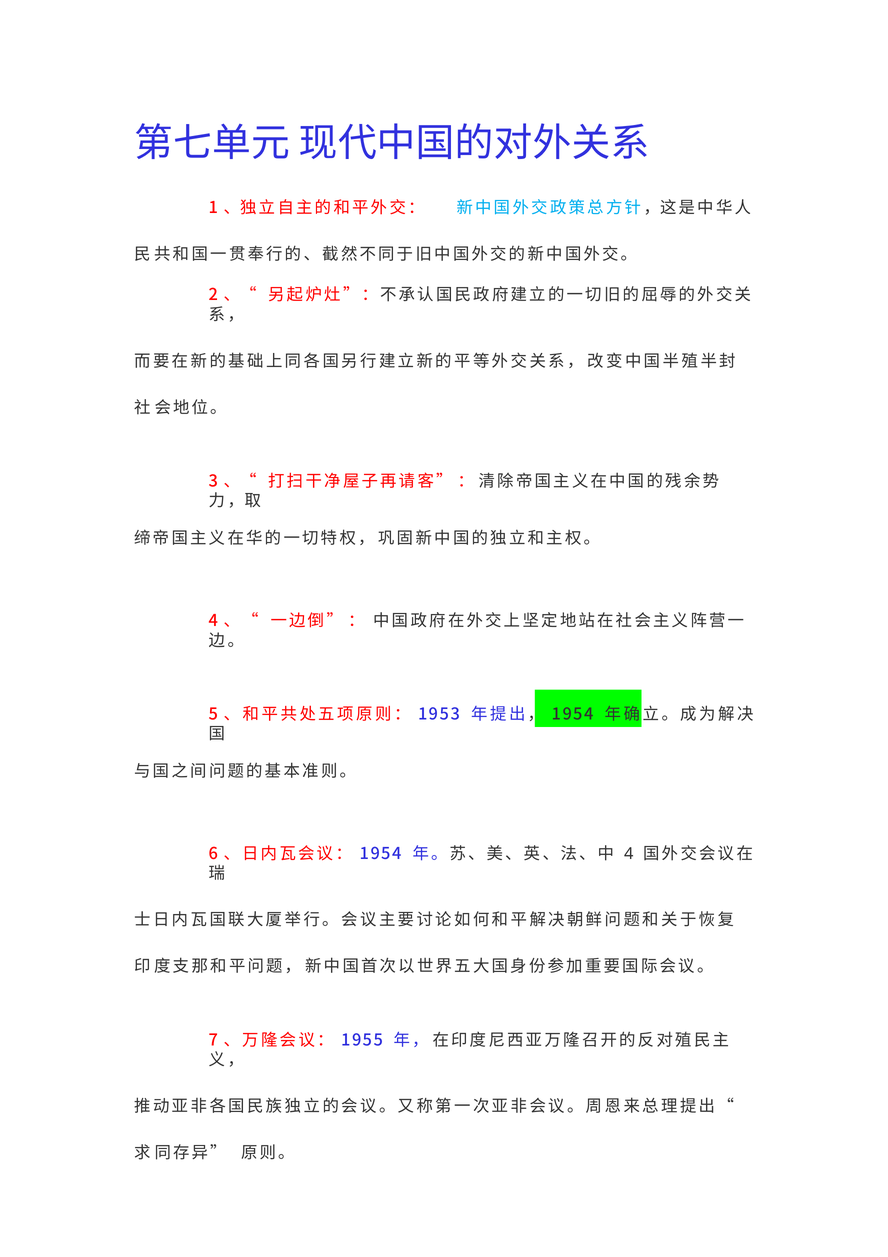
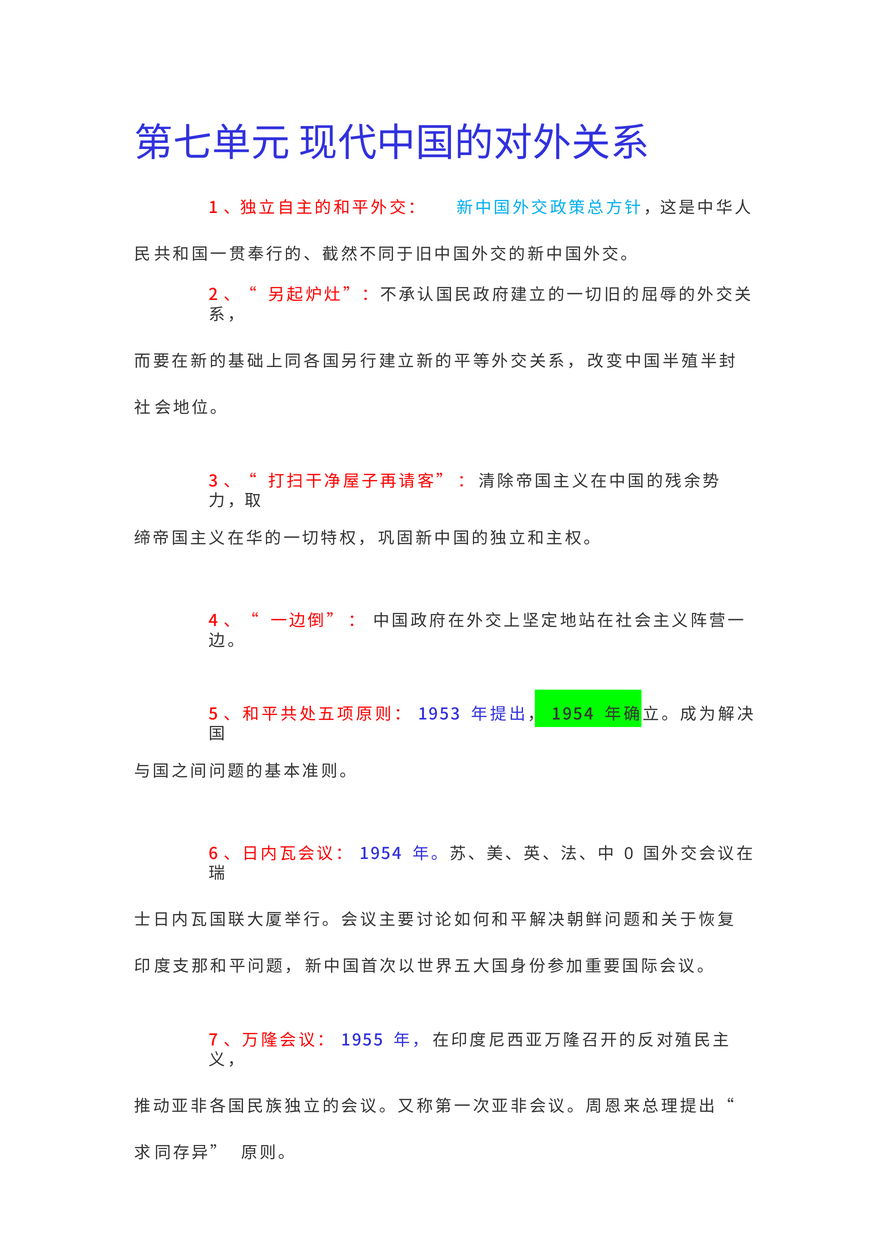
4 at (629, 854): 4 -> 0
